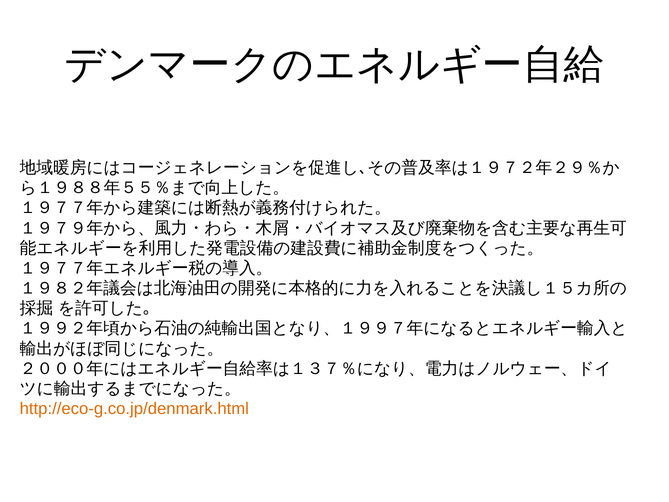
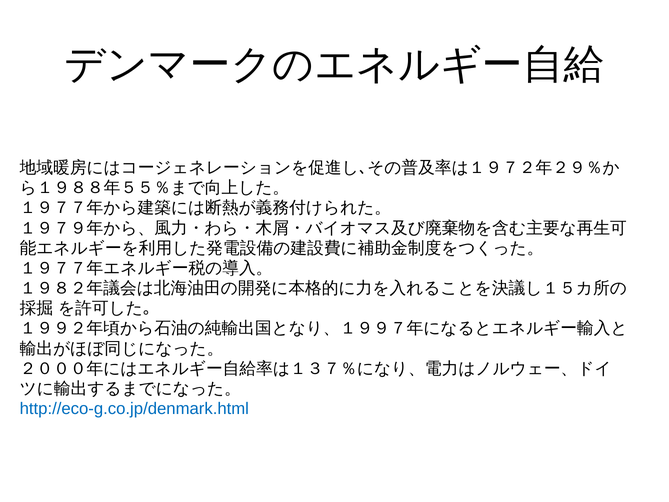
http://eco-g.co.jp/denmark.html colour: orange -> blue
